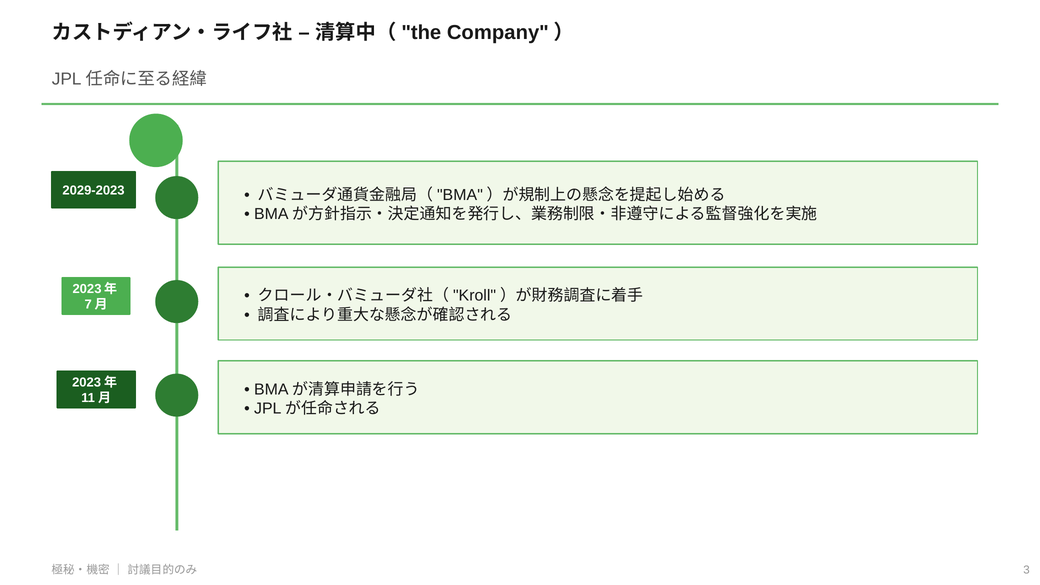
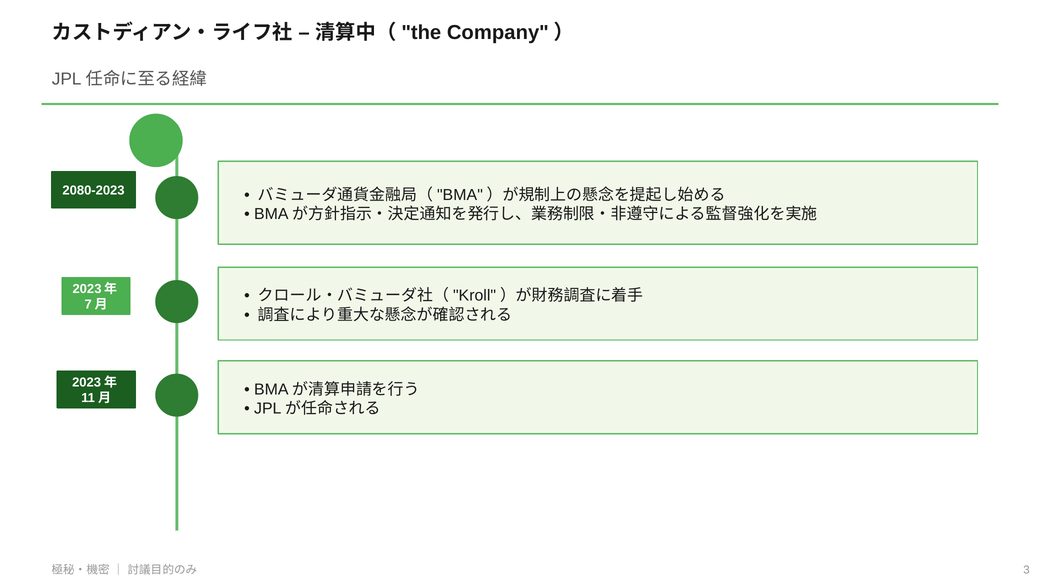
2029-2023: 2029-2023 -> 2080-2023
